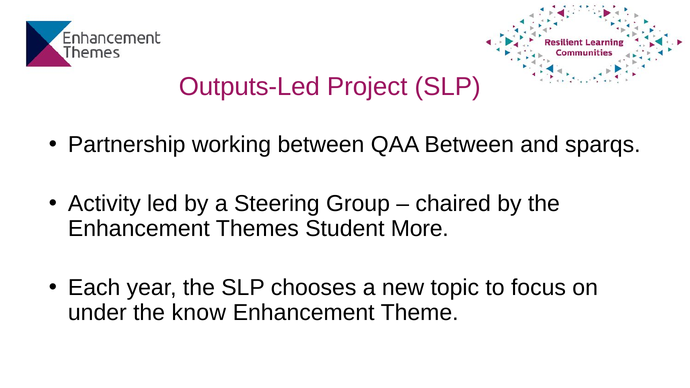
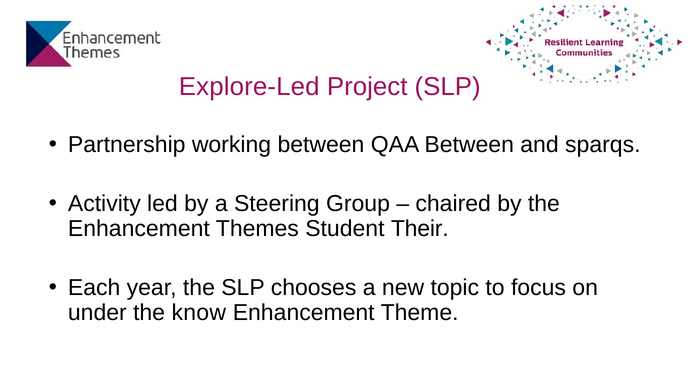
Outputs-Led: Outputs-Led -> Explore-Led
More: More -> Their
